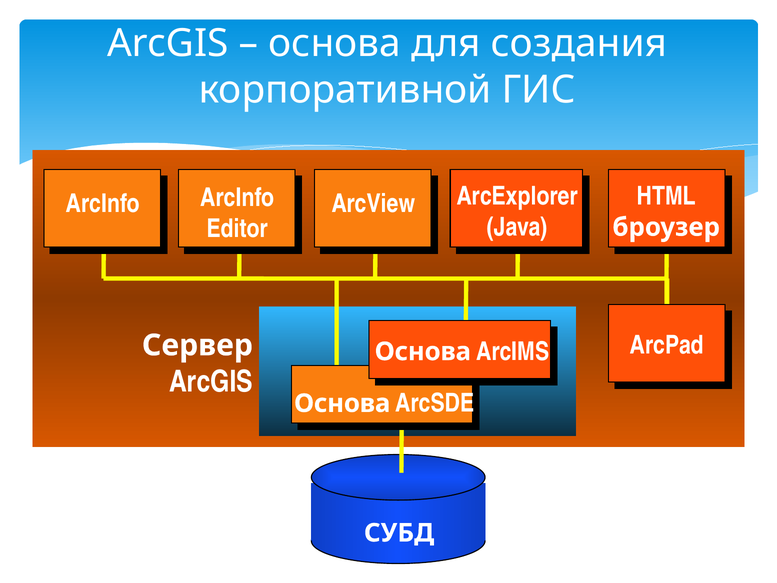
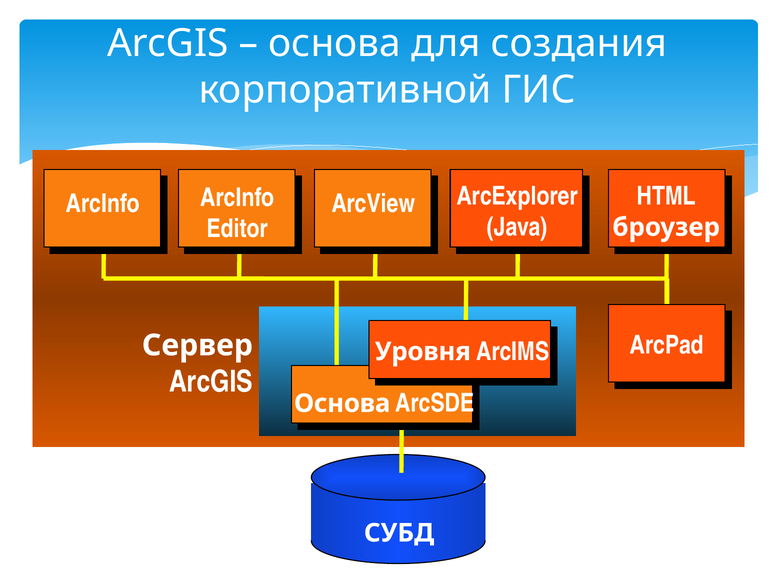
Основа at (423, 351): Основа -> Уровня
